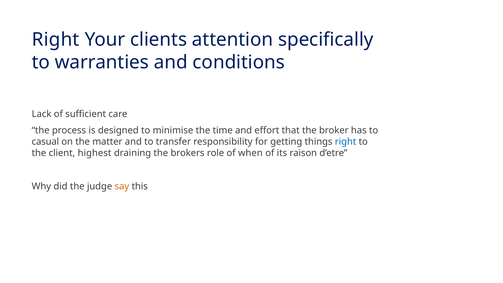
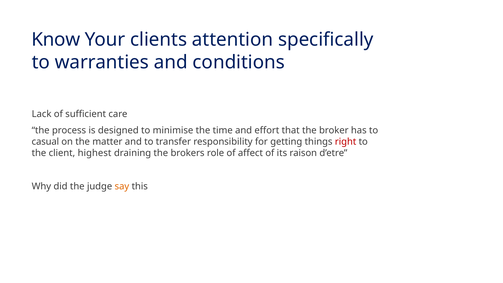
Right at (56, 40): Right -> Know
right at (346, 142) colour: blue -> red
when: when -> affect
